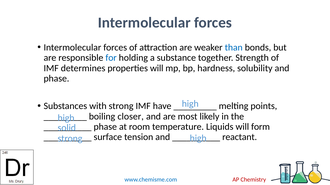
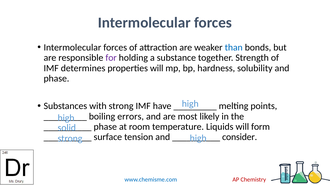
for colour: blue -> purple
closer: closer -> errors
reactant: reactant -> consider
